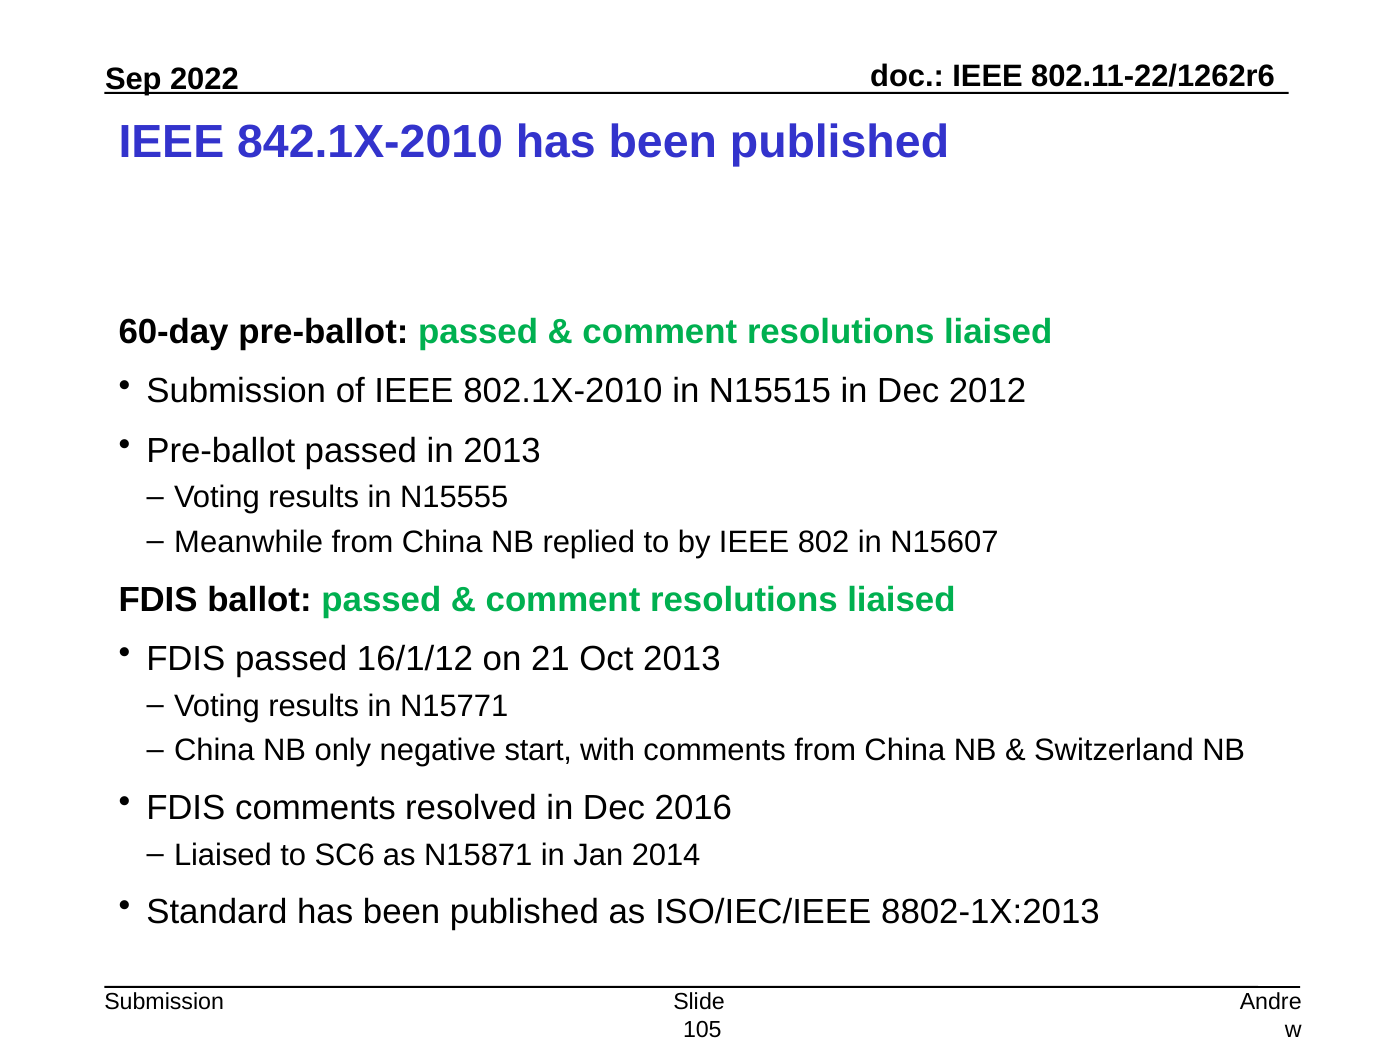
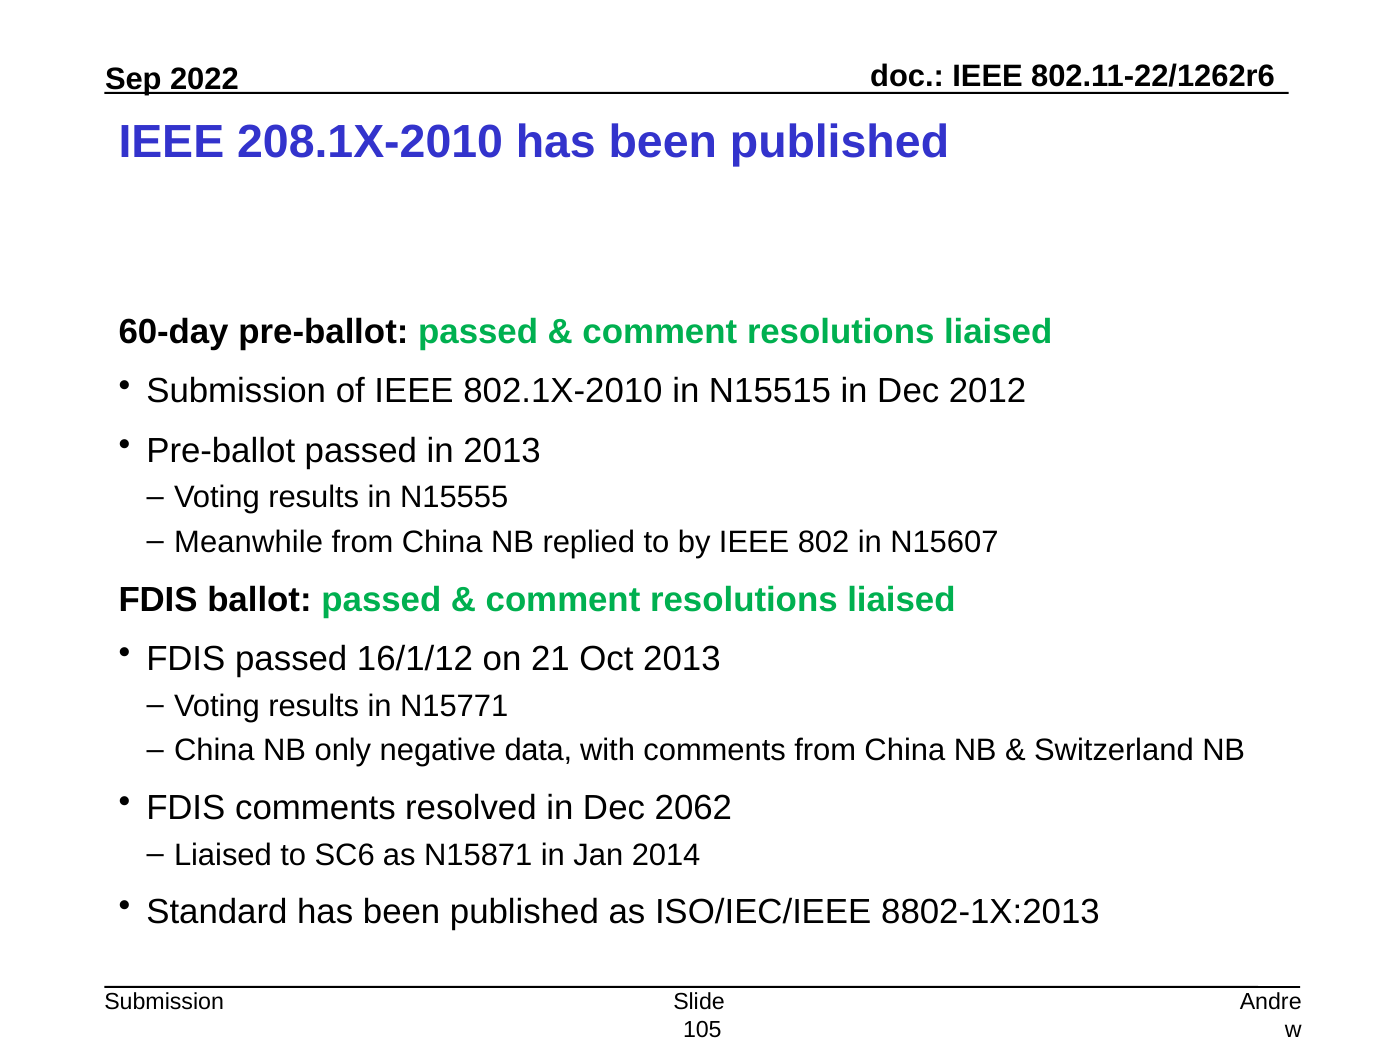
842.1X-2010: 842.1X-2010 -> 208.1X-2010
start: start -> data
2016: 2016 -> 2062
